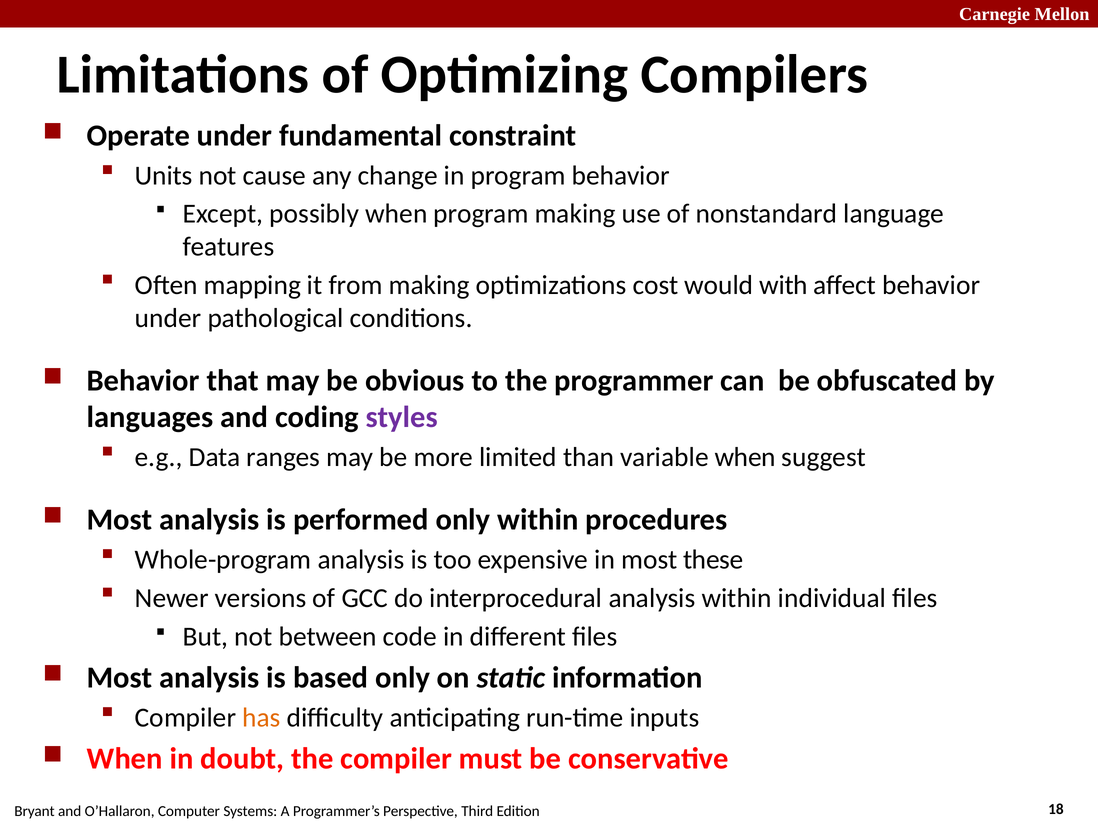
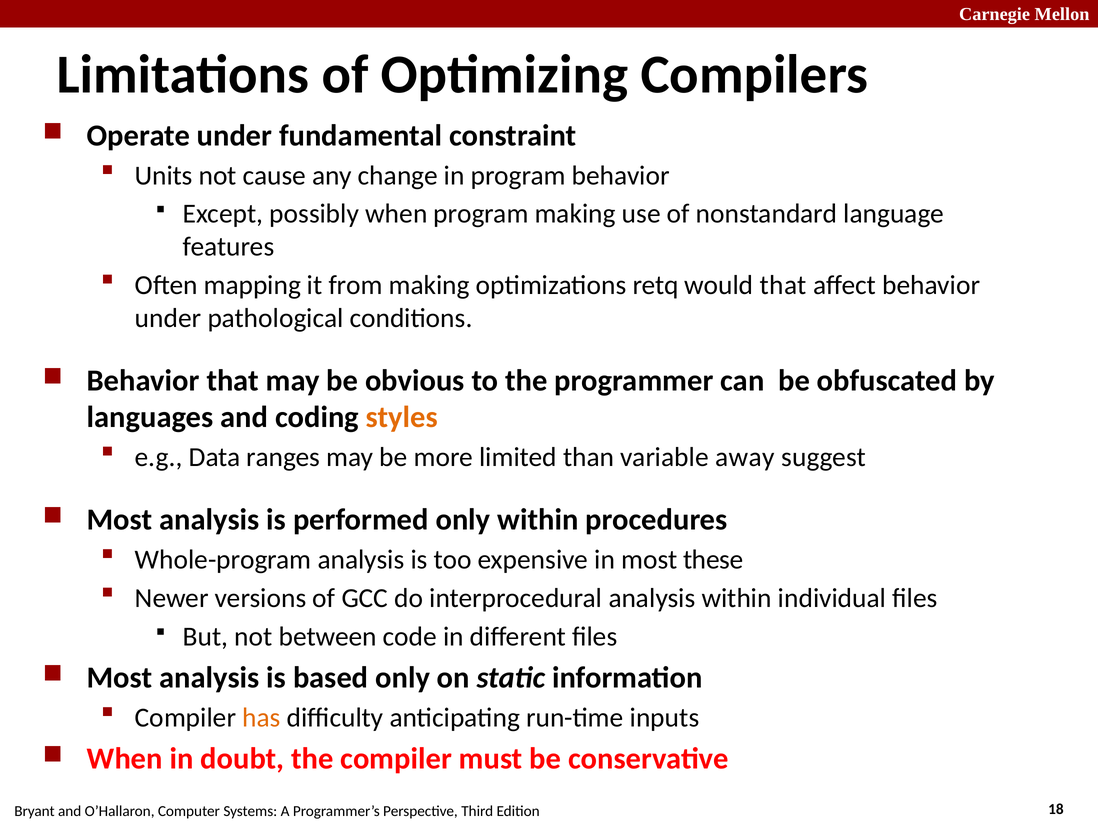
cost: cost -> retq
would with: with -> that
styles colour: purple -> orange
variable when: when -> away
